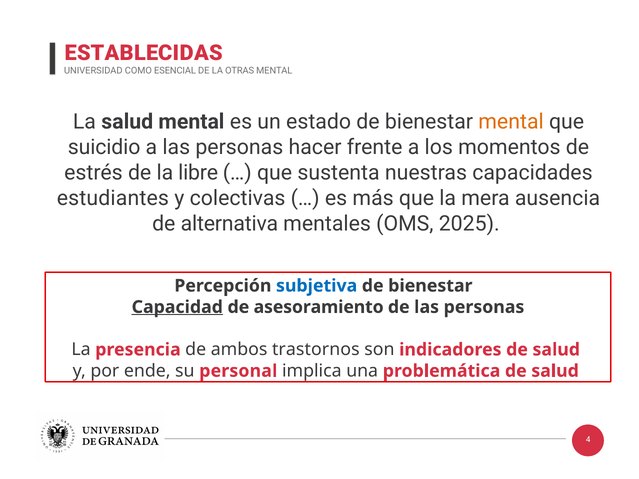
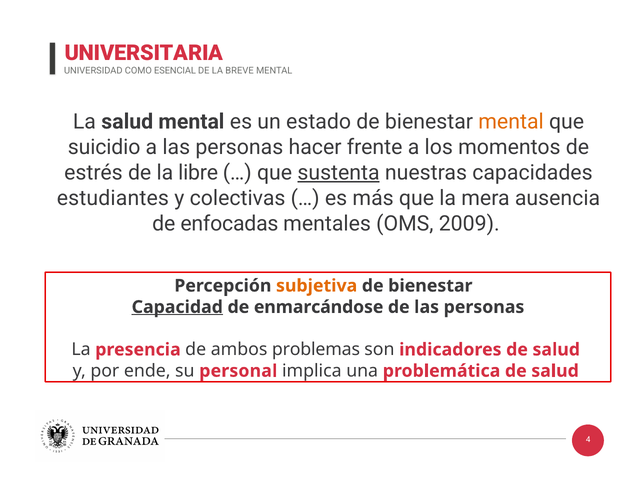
ESTABLECIDAS: ESTABLECIDAS -> UNIVERSITARIA
OTRAS: OTRAS -> BREVE
sustenta underline: none -> present
alternativa: alternativa -> enfocadas
2025: 2025 -> 2009
subjetiva colour: blue -> orange
asesoramiento: asesoramiento -> enmarcándose
trastornos: trastornos -> problemas
